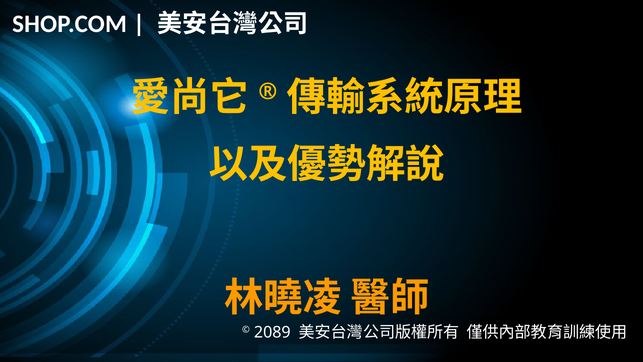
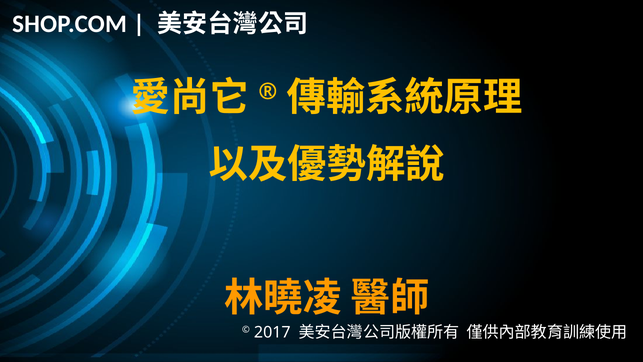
2089: 2089 -> 2017
